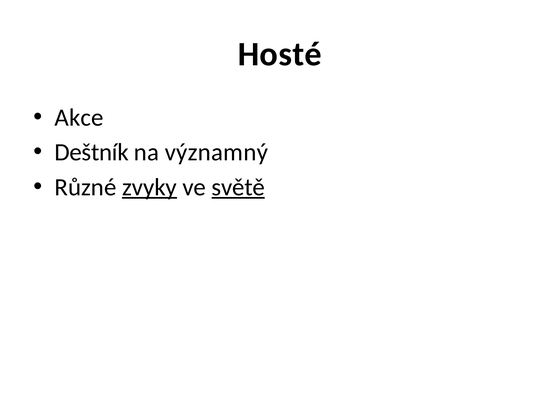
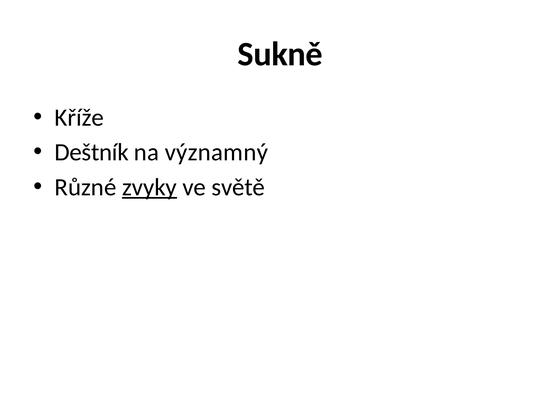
Hosté: Hosté -> Sukně
Akce: Akce -> Kříže
světě underline: present -> none
